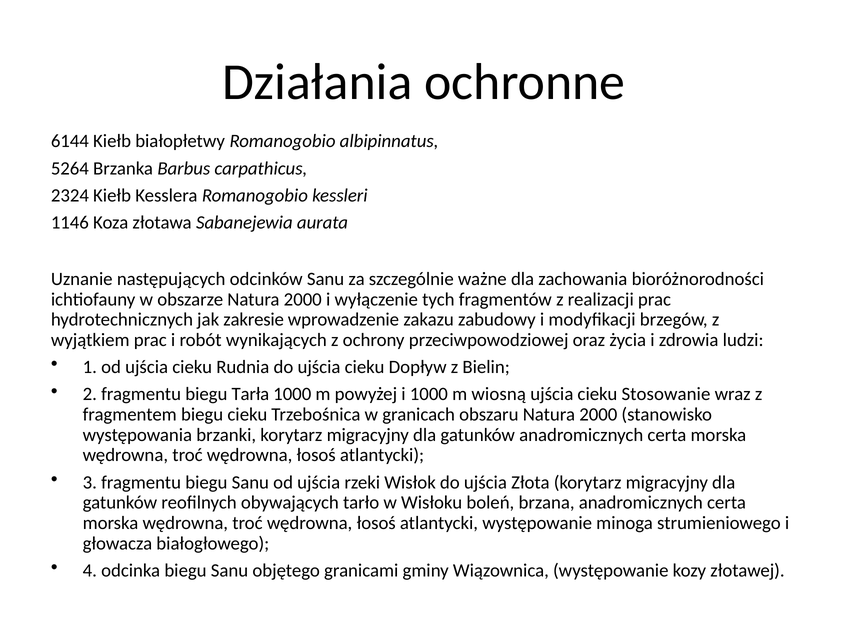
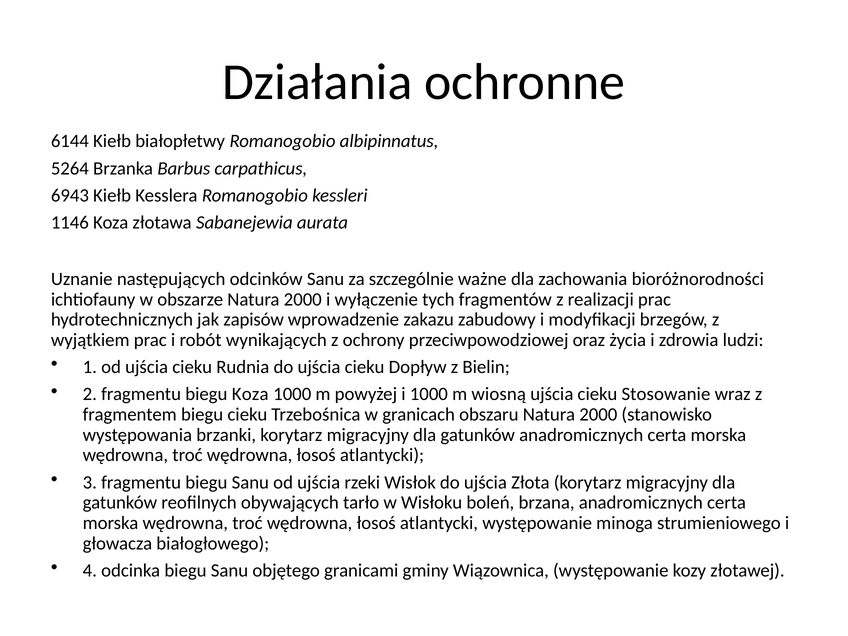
2324: 2324 -> 6943
zakresie: zakresie -> zapisów
biegu Tarła: Tarła -> Koza
